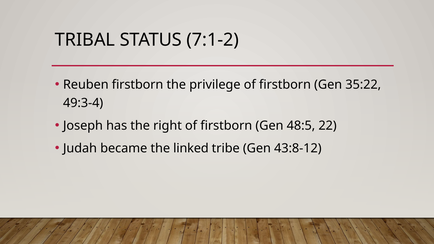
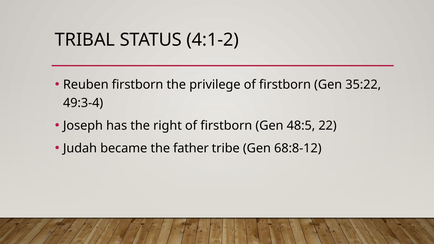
7:1-2: 7:1-2 -> 4:1-2
linked: linked -> father
43:8-12: 43:8-12 -> 68:8-12
